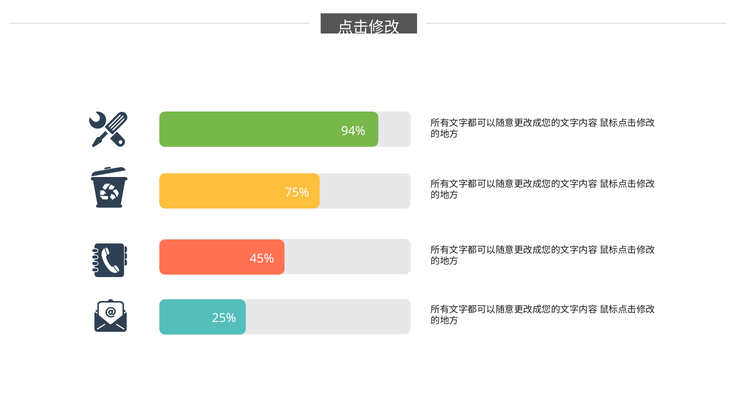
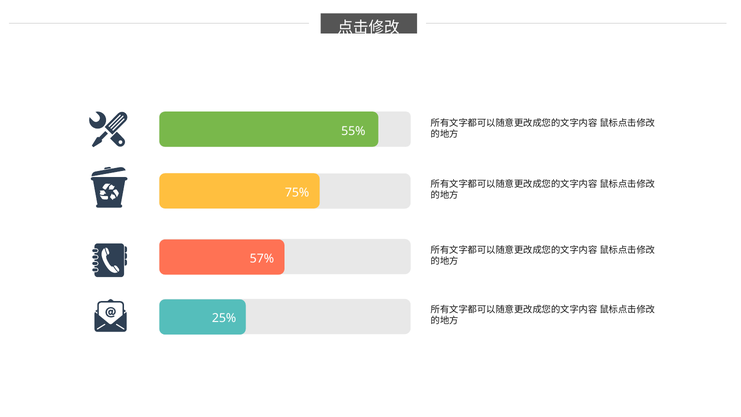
94%: 94% -> 55%
45%: 45% -> 57%
